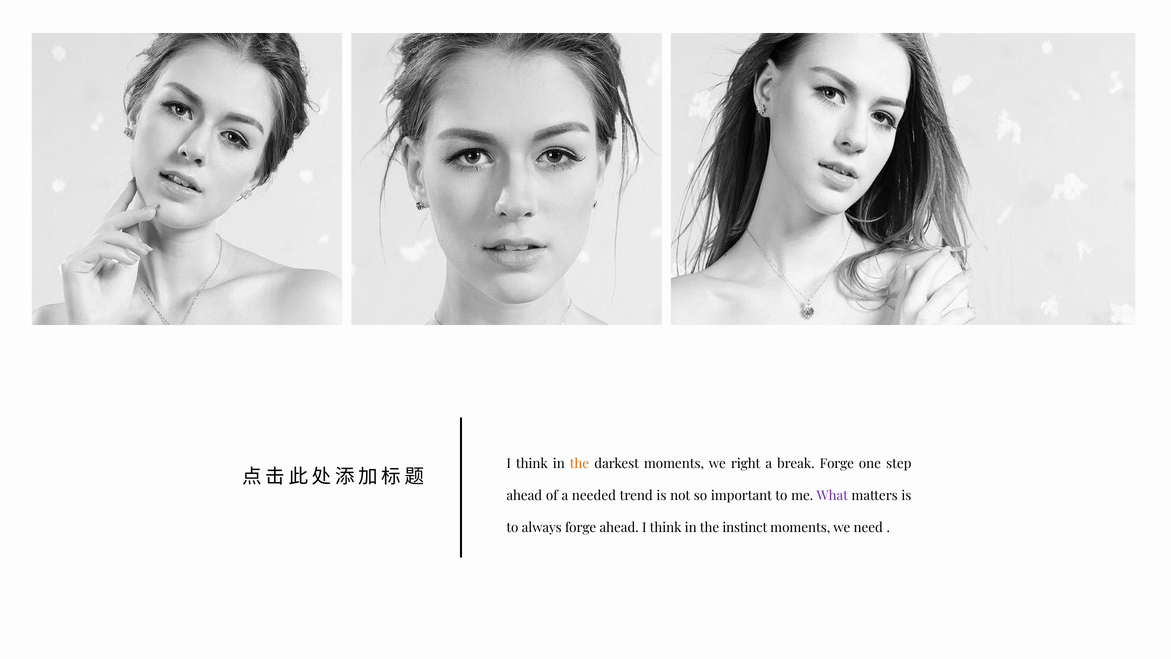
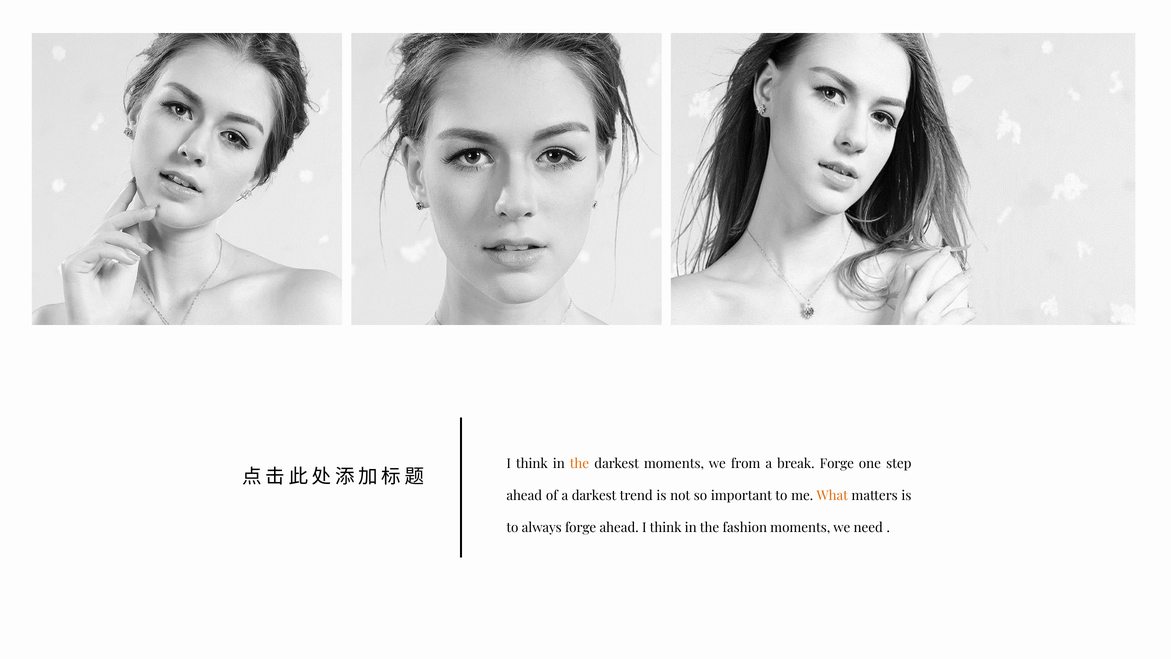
right: right -> from
a needed: needed -> darkest
What colour: purple -> orange
instinct: instinct -> fashion
